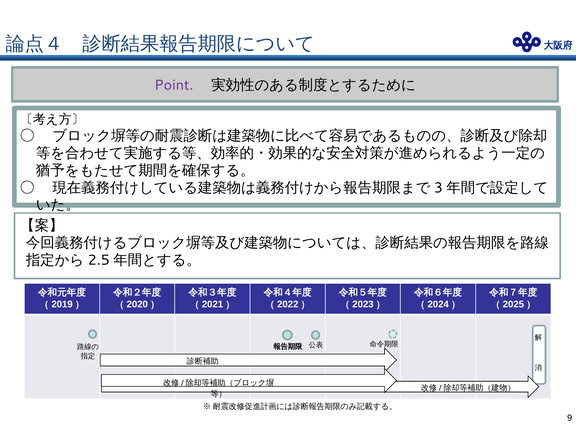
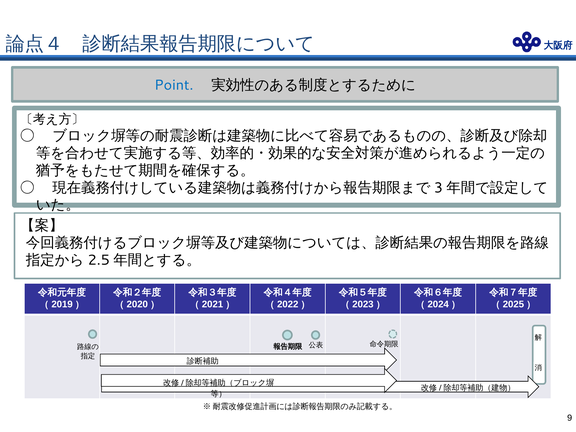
Point colour: purple -> blue
